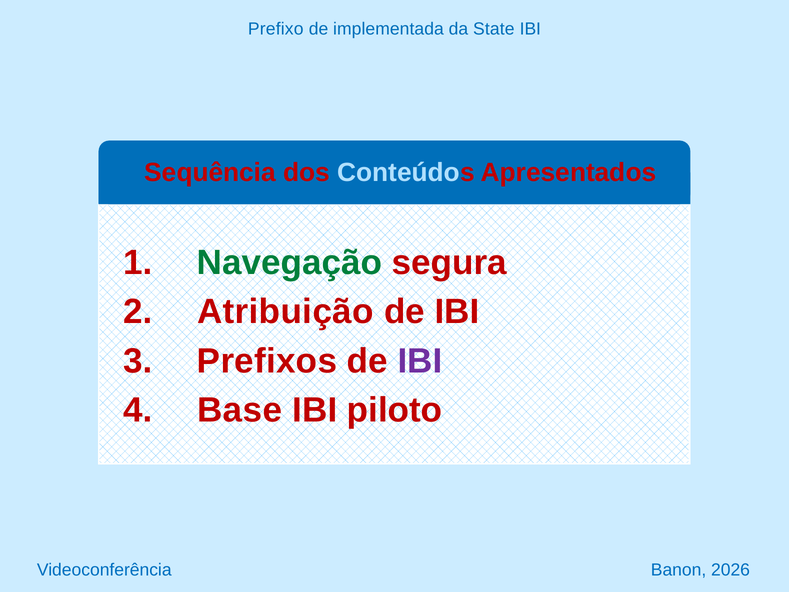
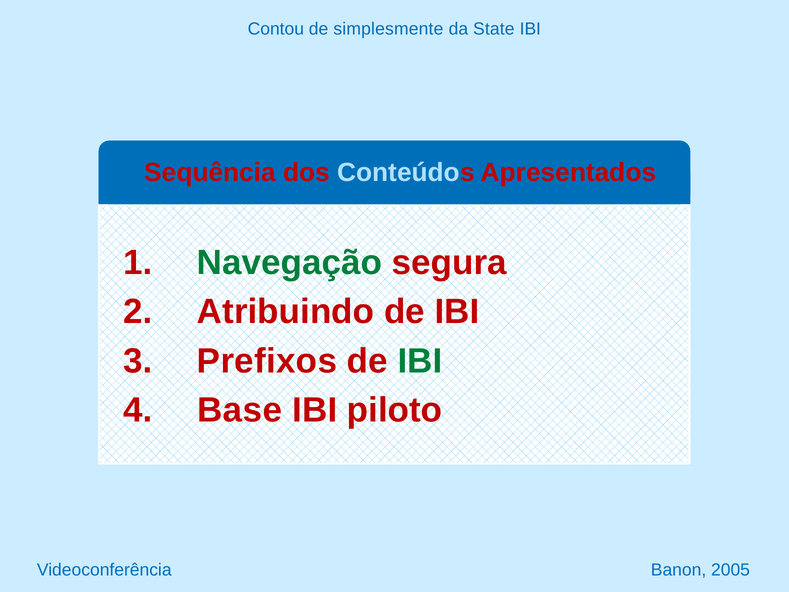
Prefixo: Prefixo -> Contou
implementada: implementada -> simplesmente
Atribuição: Atribuição -> Atribuindo
IBI at (420, 361) colour: purple -> green
2026: 2026 -> 2005
